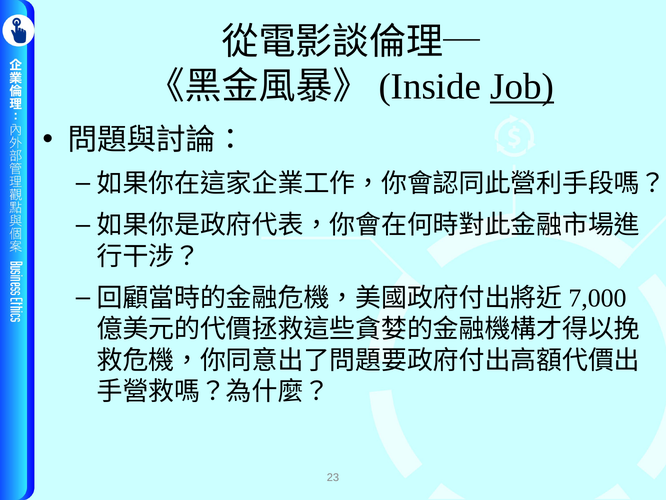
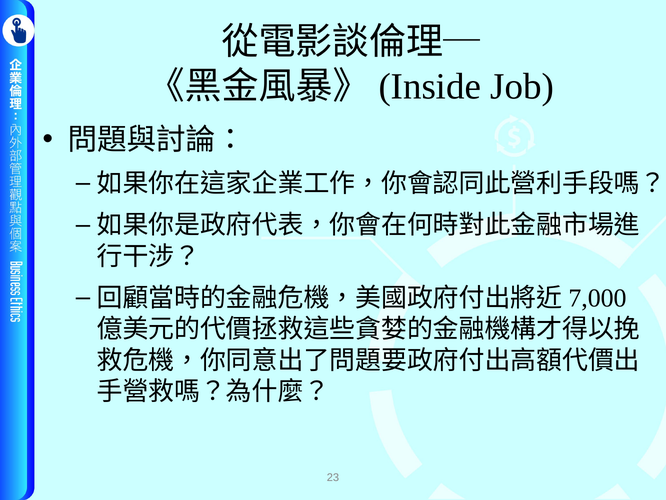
Job underline: present -> none
